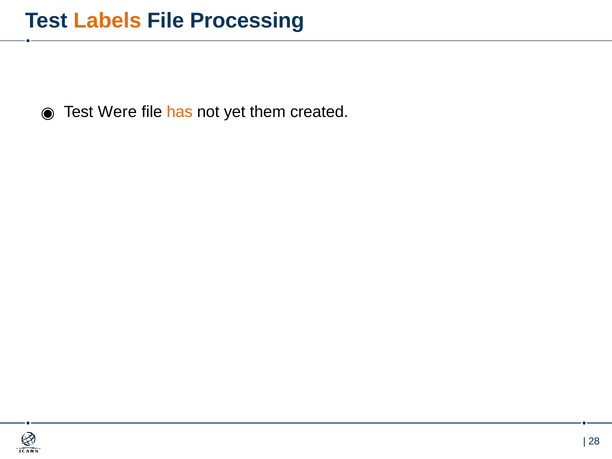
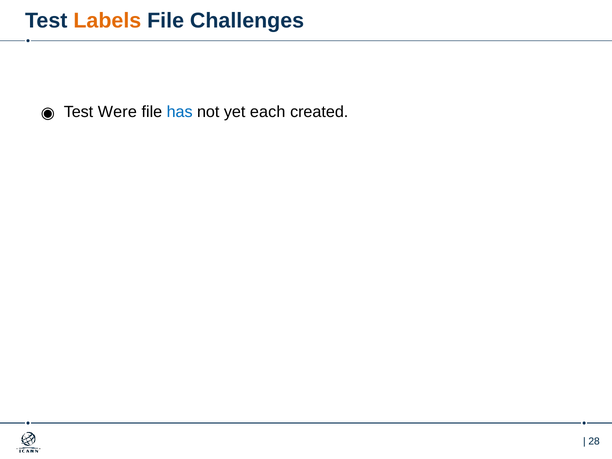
Processing: Processing -> Challenges
has colour: orange -> blue
them: them -> each
